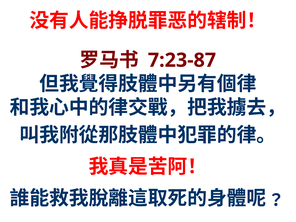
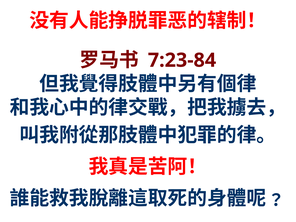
7:23-87: 7:23-87 -> 7:23-84
